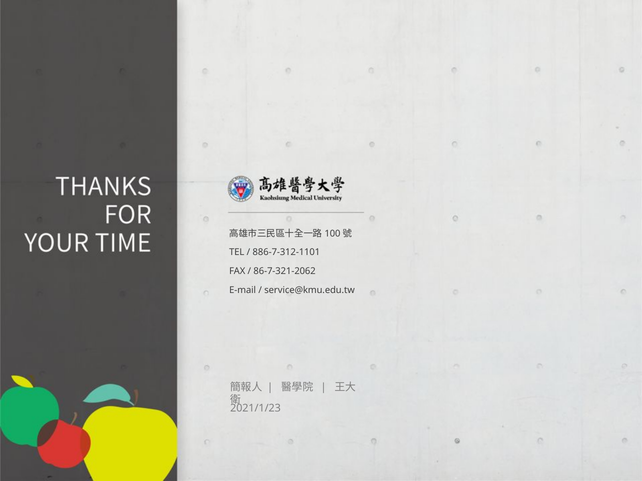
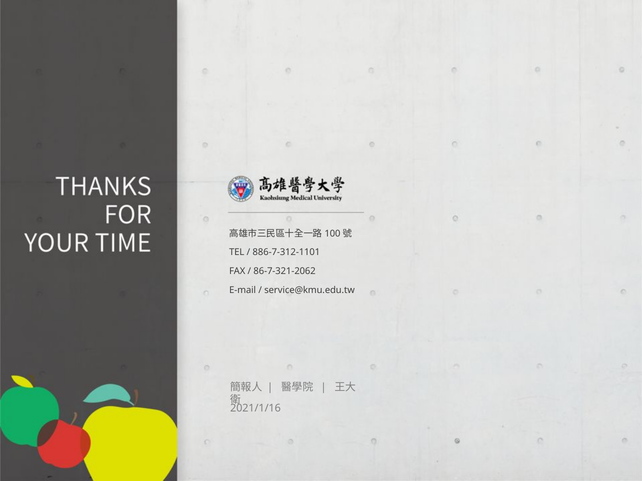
2021/1/23: 2021/1/23 -> 2021/1/16
